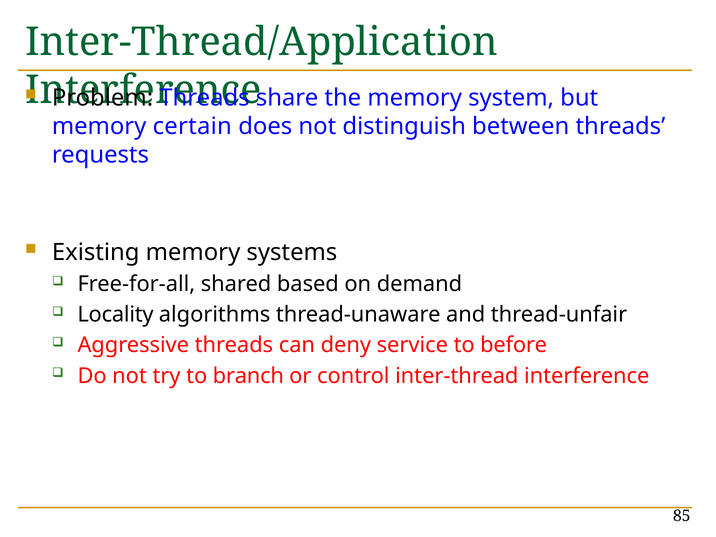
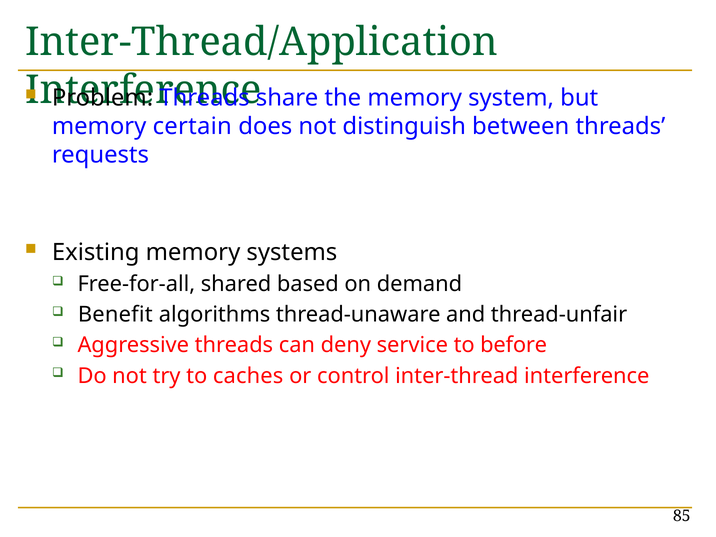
Locality: Locality -> Benefit
branch: branch -> caches
